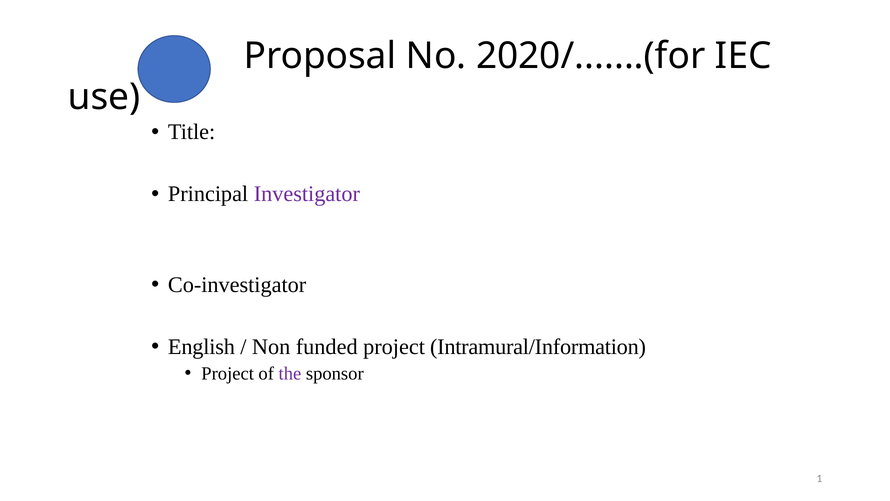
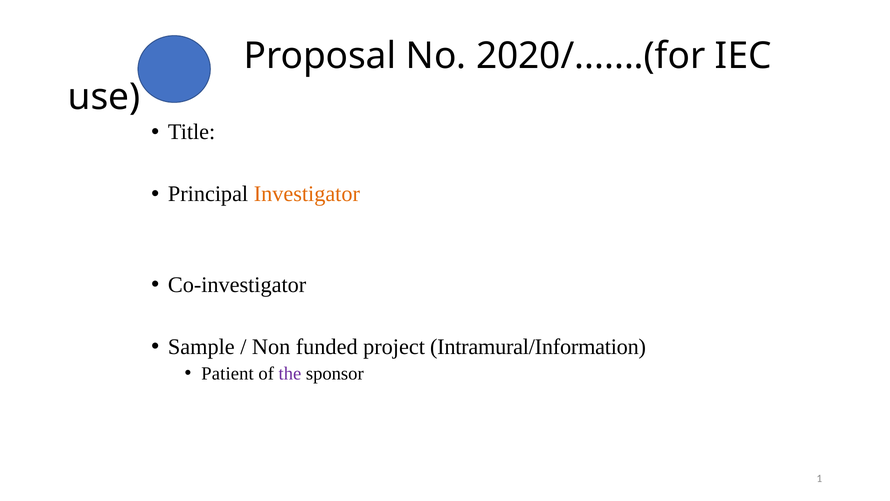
Investigator colour: purple -> orange
English: English -> Sample
Project at (228, 373): Project -> Patient
